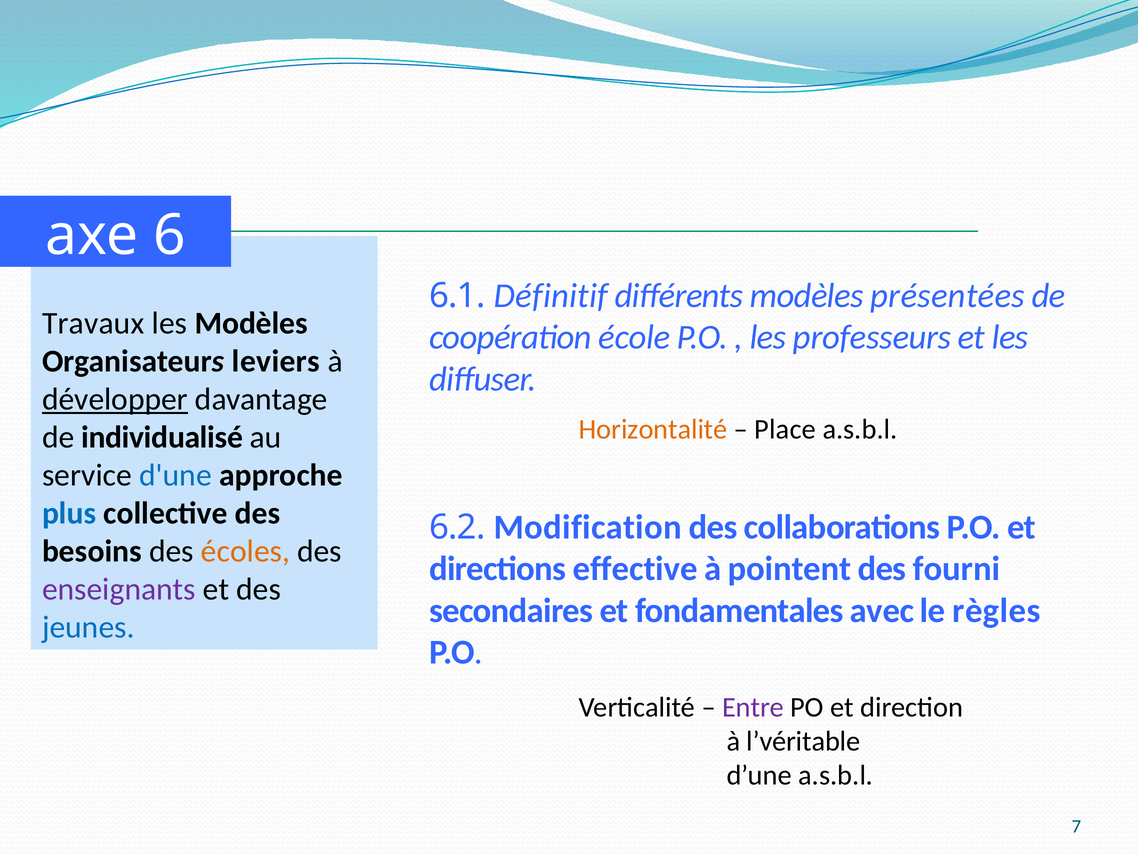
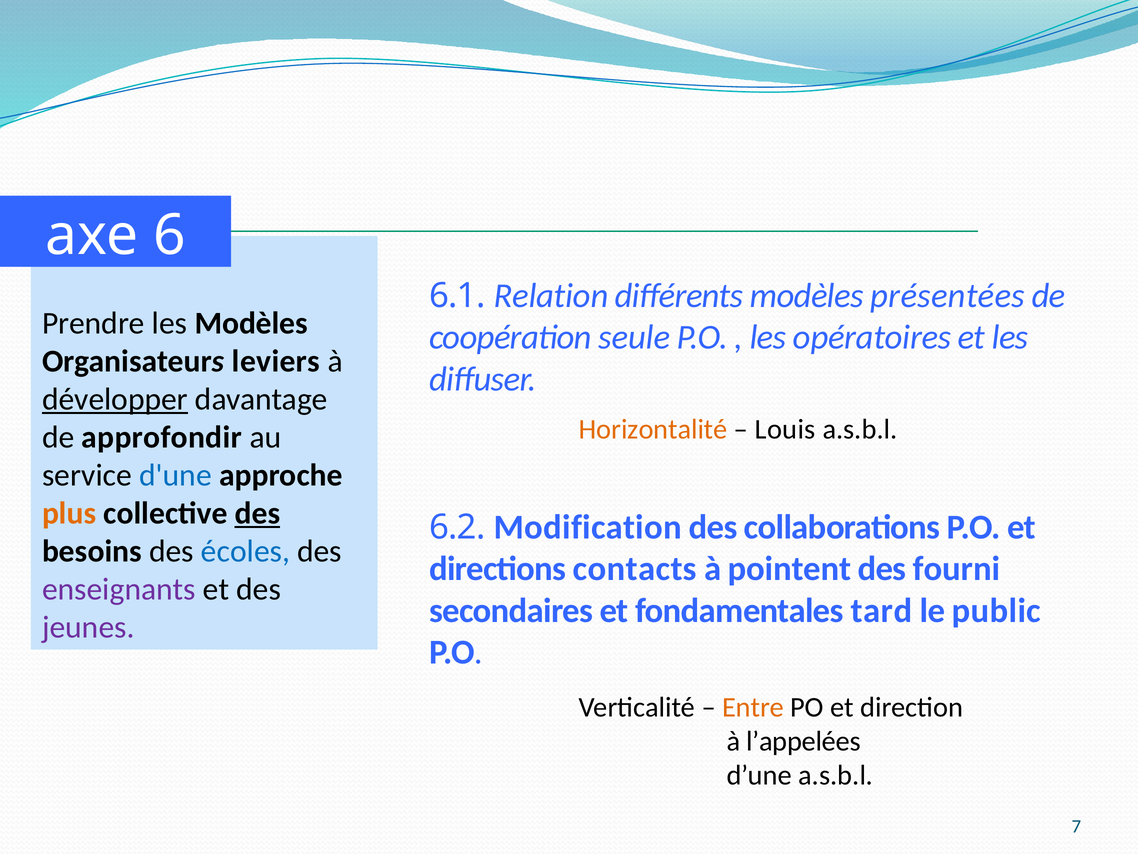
Définitif: Définitif -> Relation
Travaux: Travaux -> Prendre
école: école -> seule
professeurs: professeurs -> opératoires
Place: Place -> Louis
individualisé: individualisé -> approfondir
plus colour: blue -> orange
des at (257, 513) underline: none -> present
écoles colour: orange -> blue
effective: effective -> contacts
avec: avec -> tard
règles: règles -> public
jeunes colour: blue -> purple
Entre colour: purple -> orange
l’véritable: l’véritable -> l’appelées
